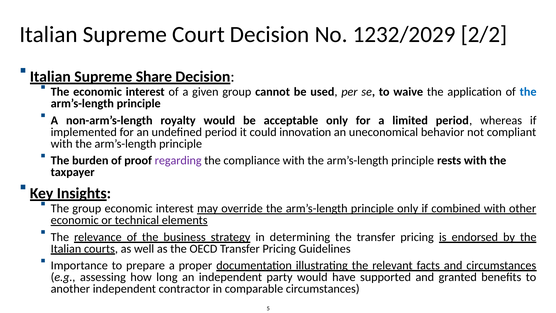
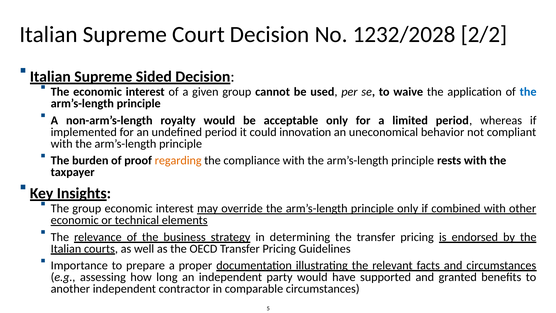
1232/2029: 1232/2029 -> 1232/2028
Share: Share -> Sided
regarding colour: purple -> orange
